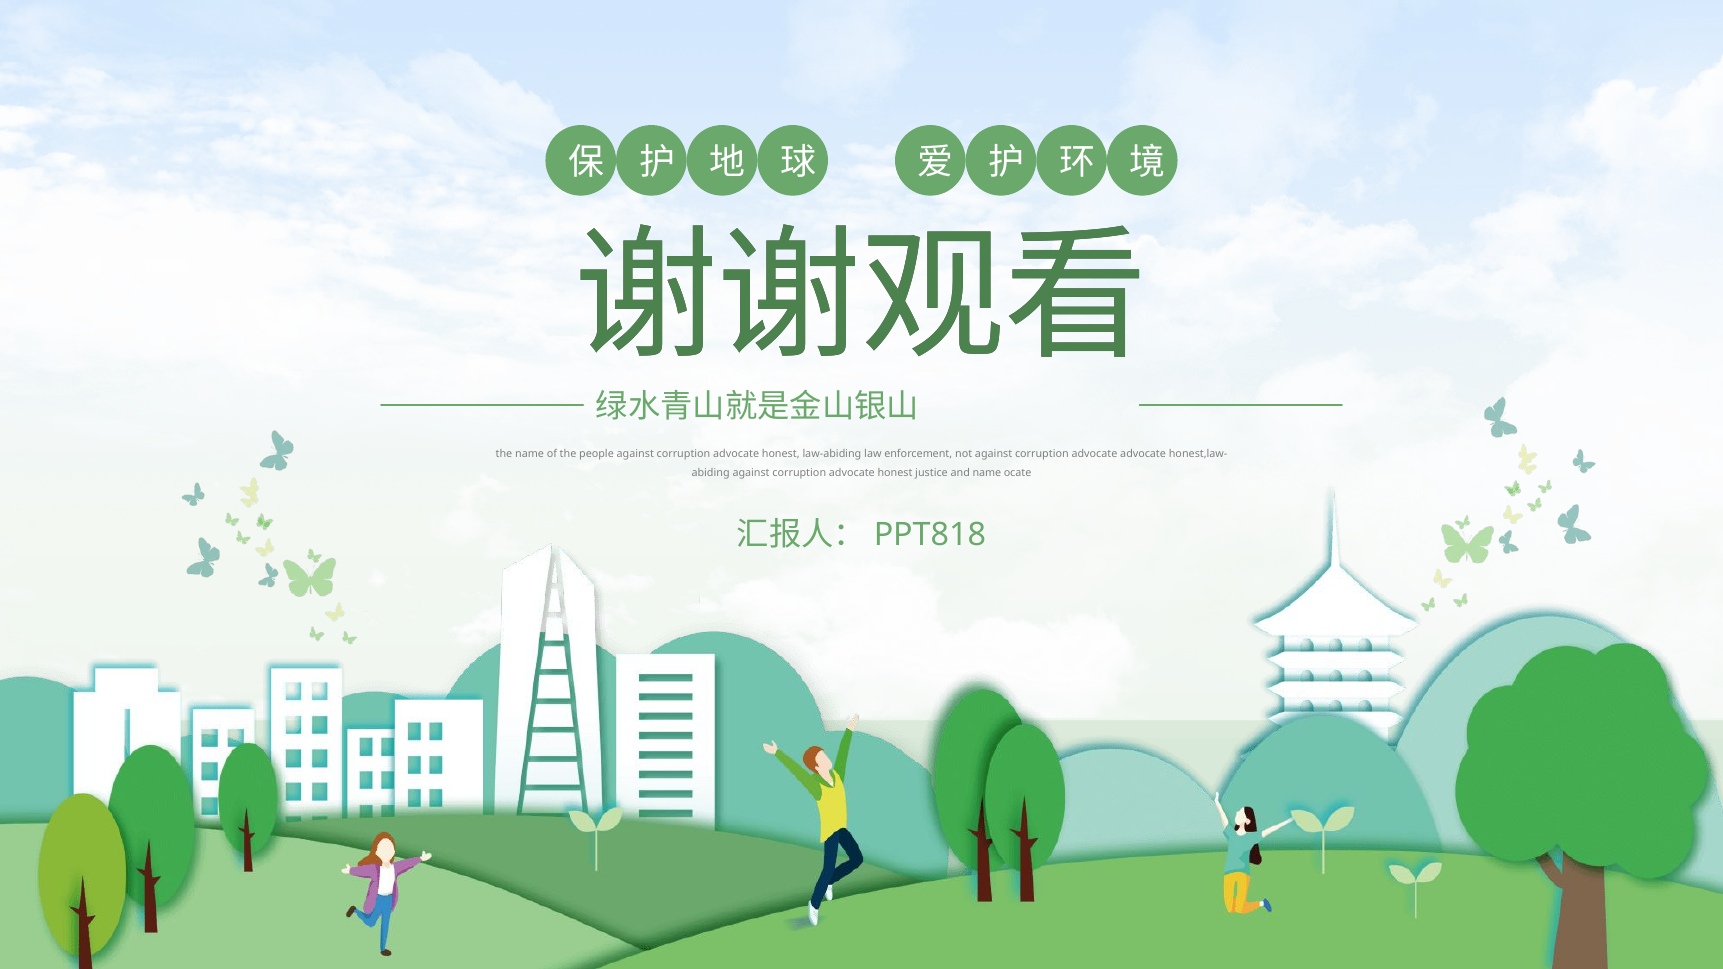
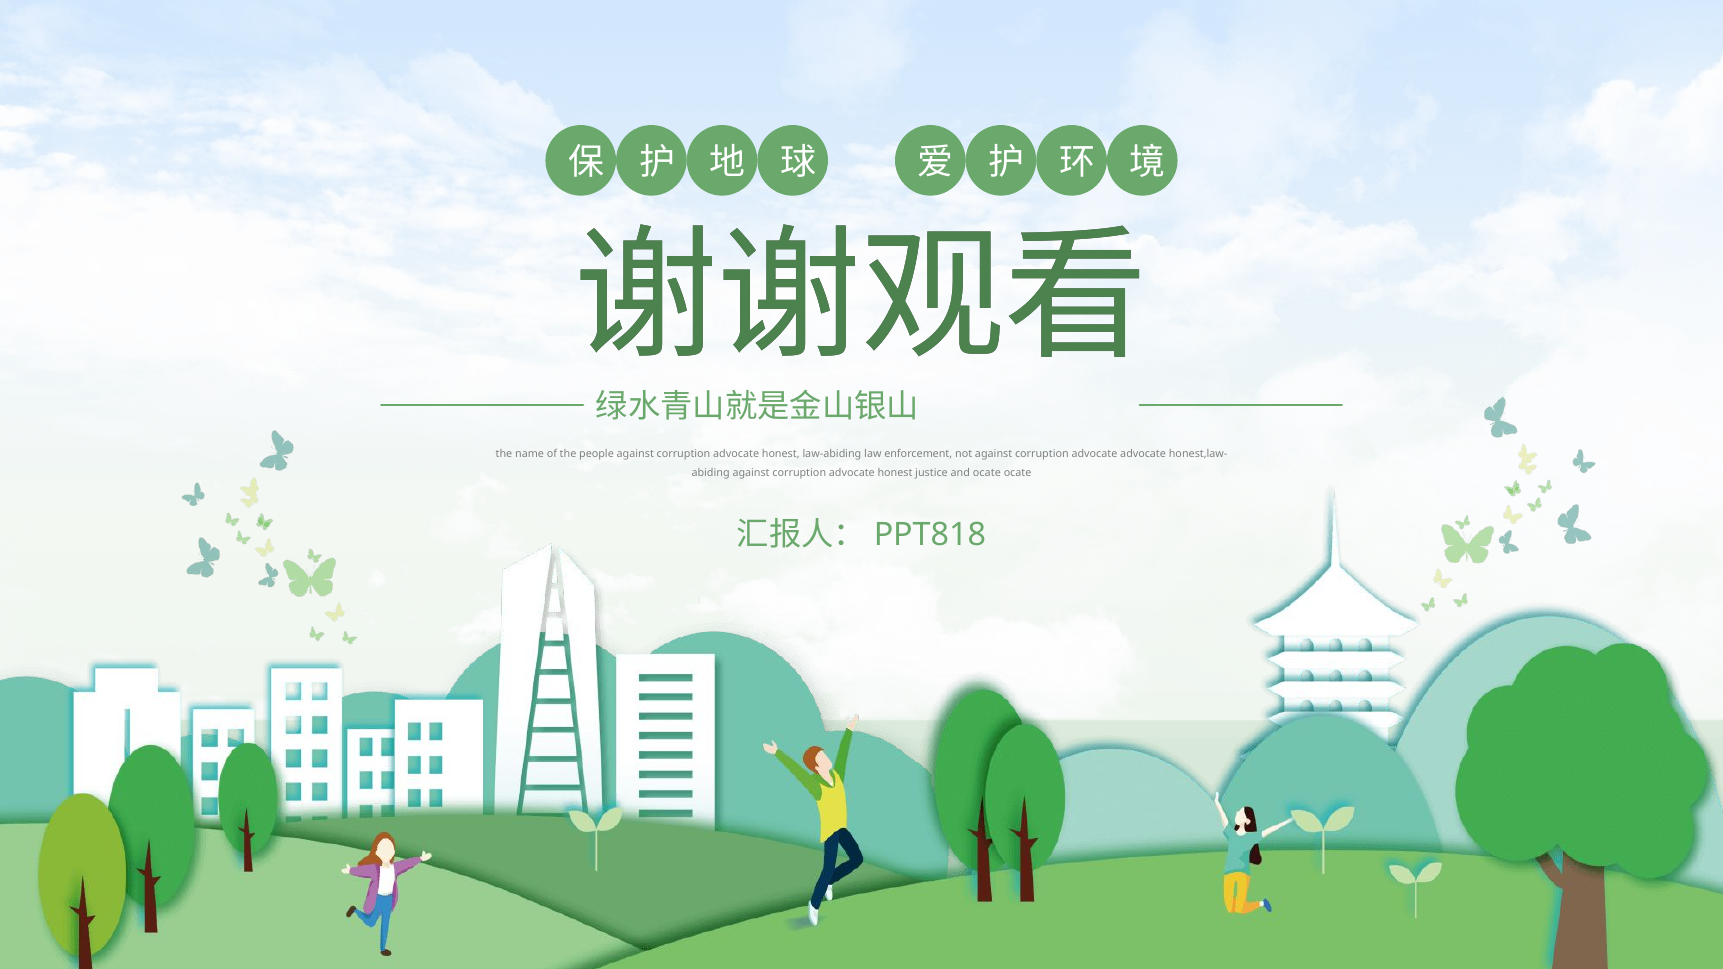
and name: name -> ocate
